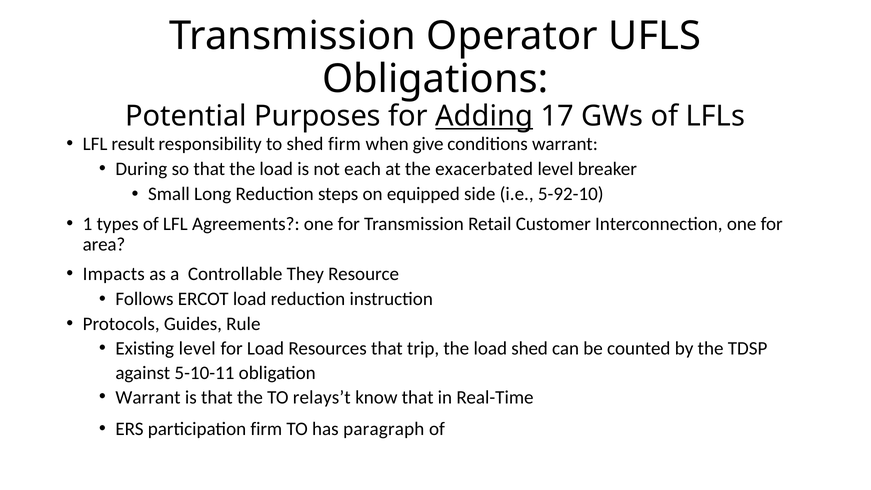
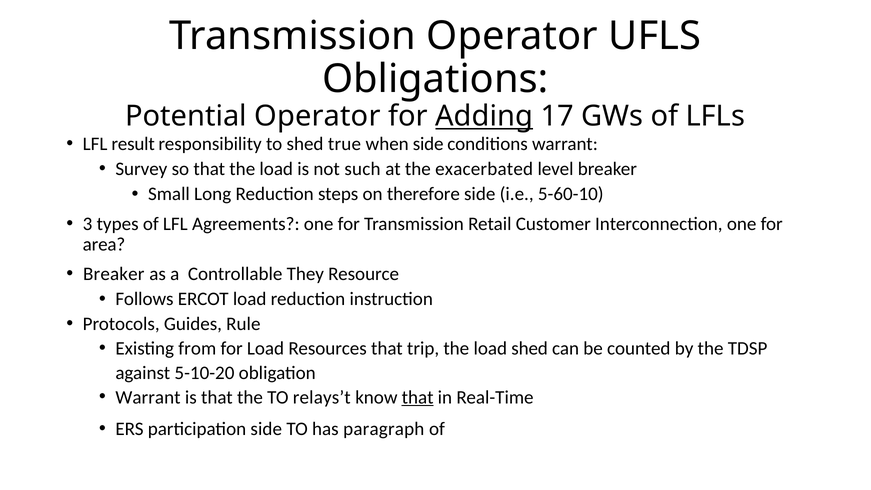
Potential Purposes: Purposes -> Operator
shed firm: firm -> true
when give: give -> side
During: During -> Survey
each: each -> such
equipped: equipped -> therefore
5-92-10: 5-92-10 -> 5-60-10
1: 1 -> 3
Impacts at (114, 274): Impacts -> Breaker
Existing level: level -> from
5-10-11: 5-10-11 -> 5-10-20
that at (418, 397) underline: none -> present
participation firm: firm -> side
